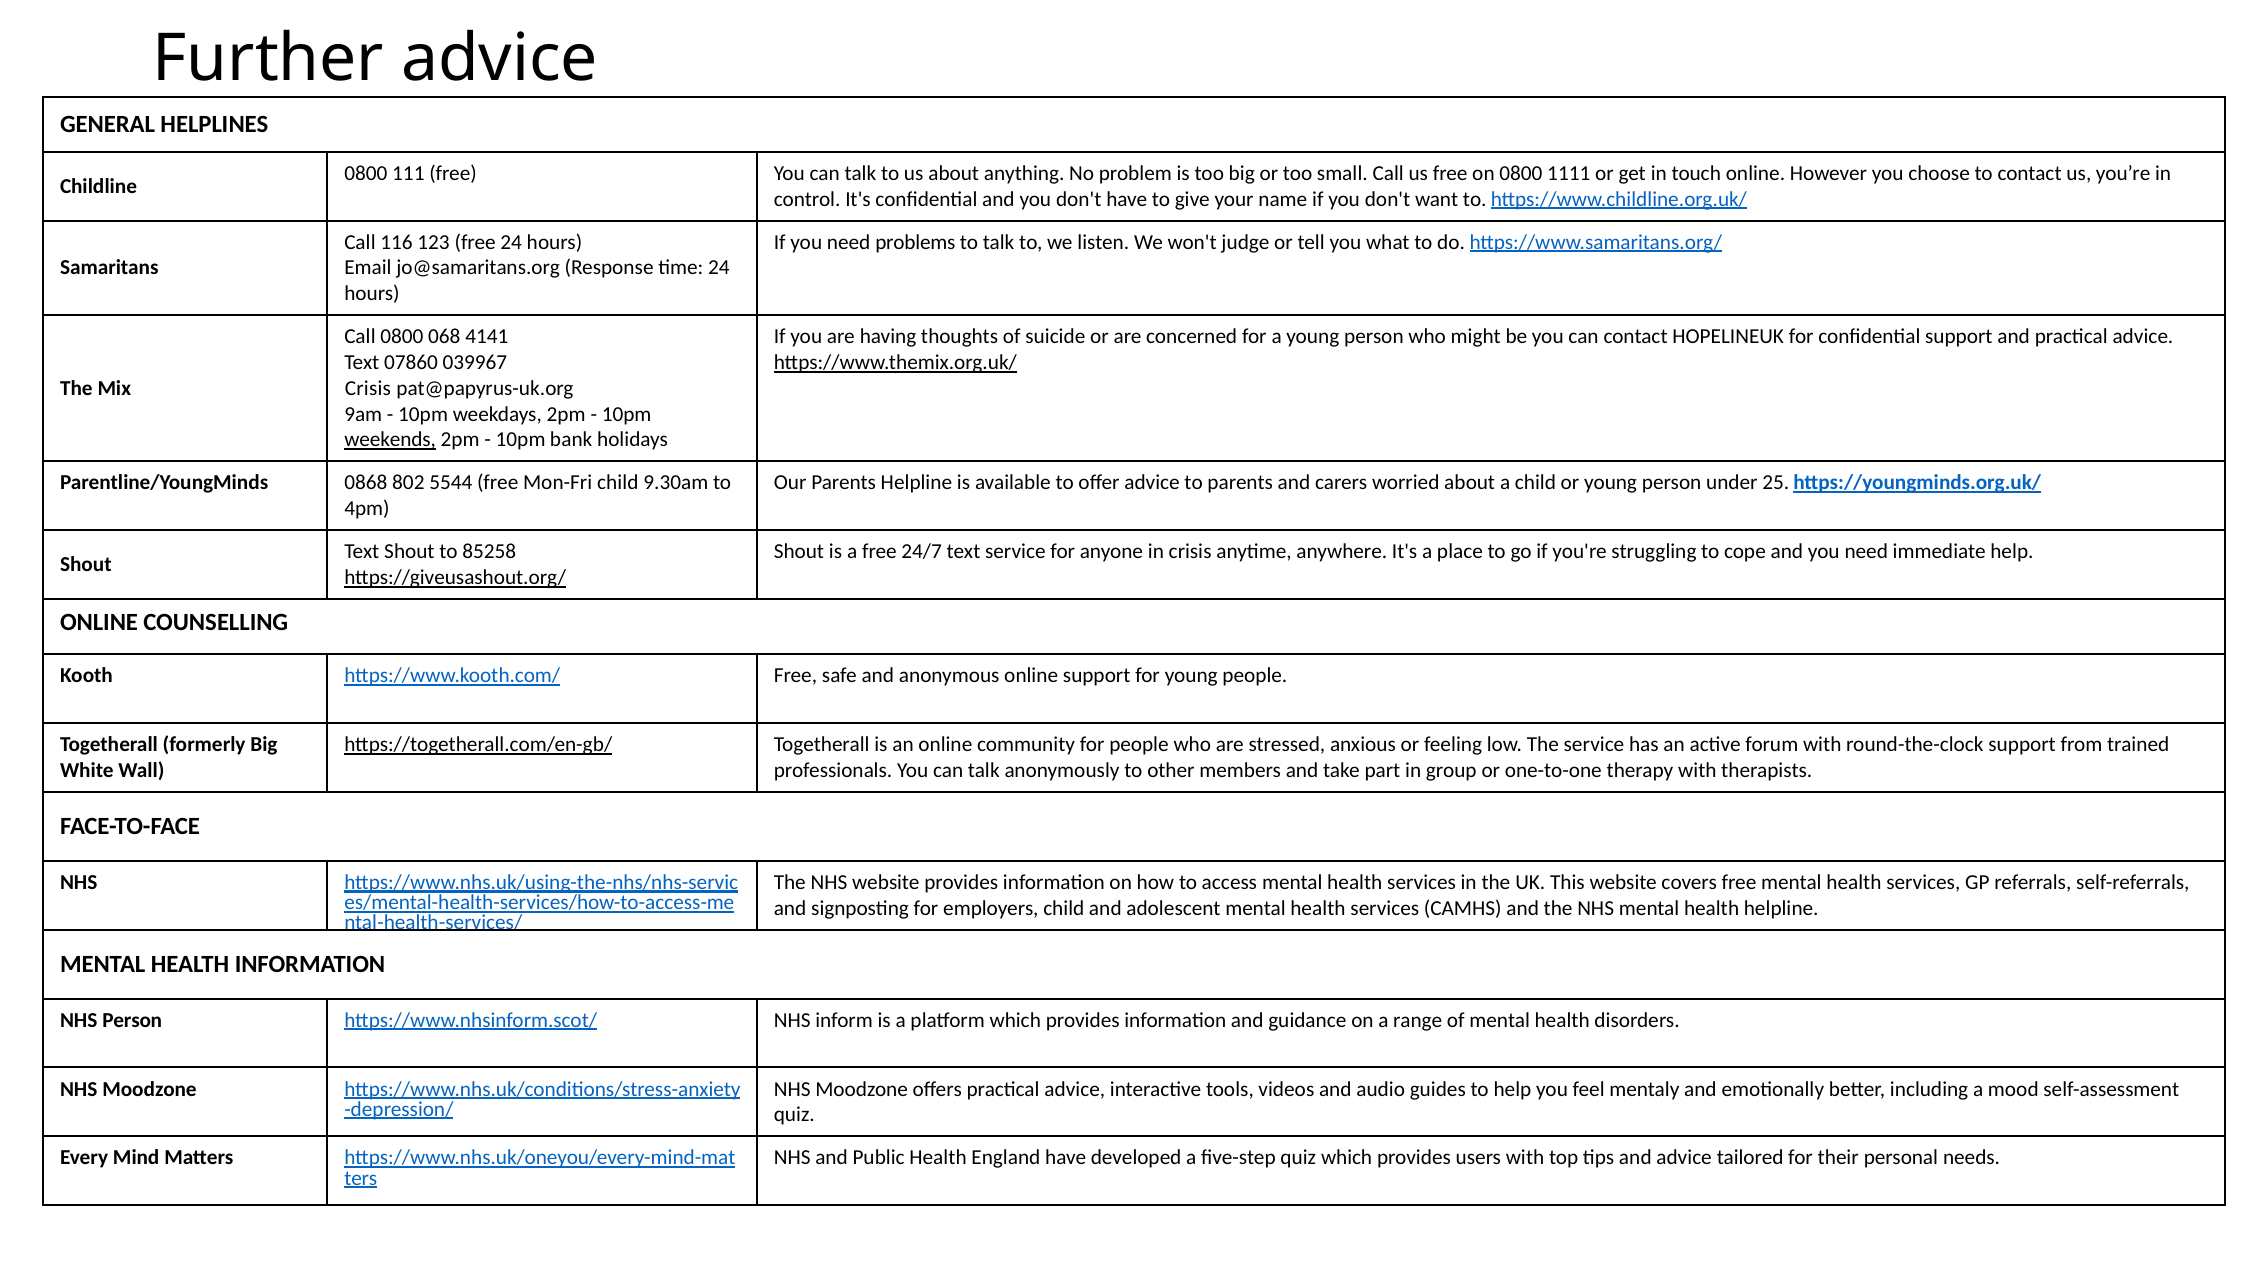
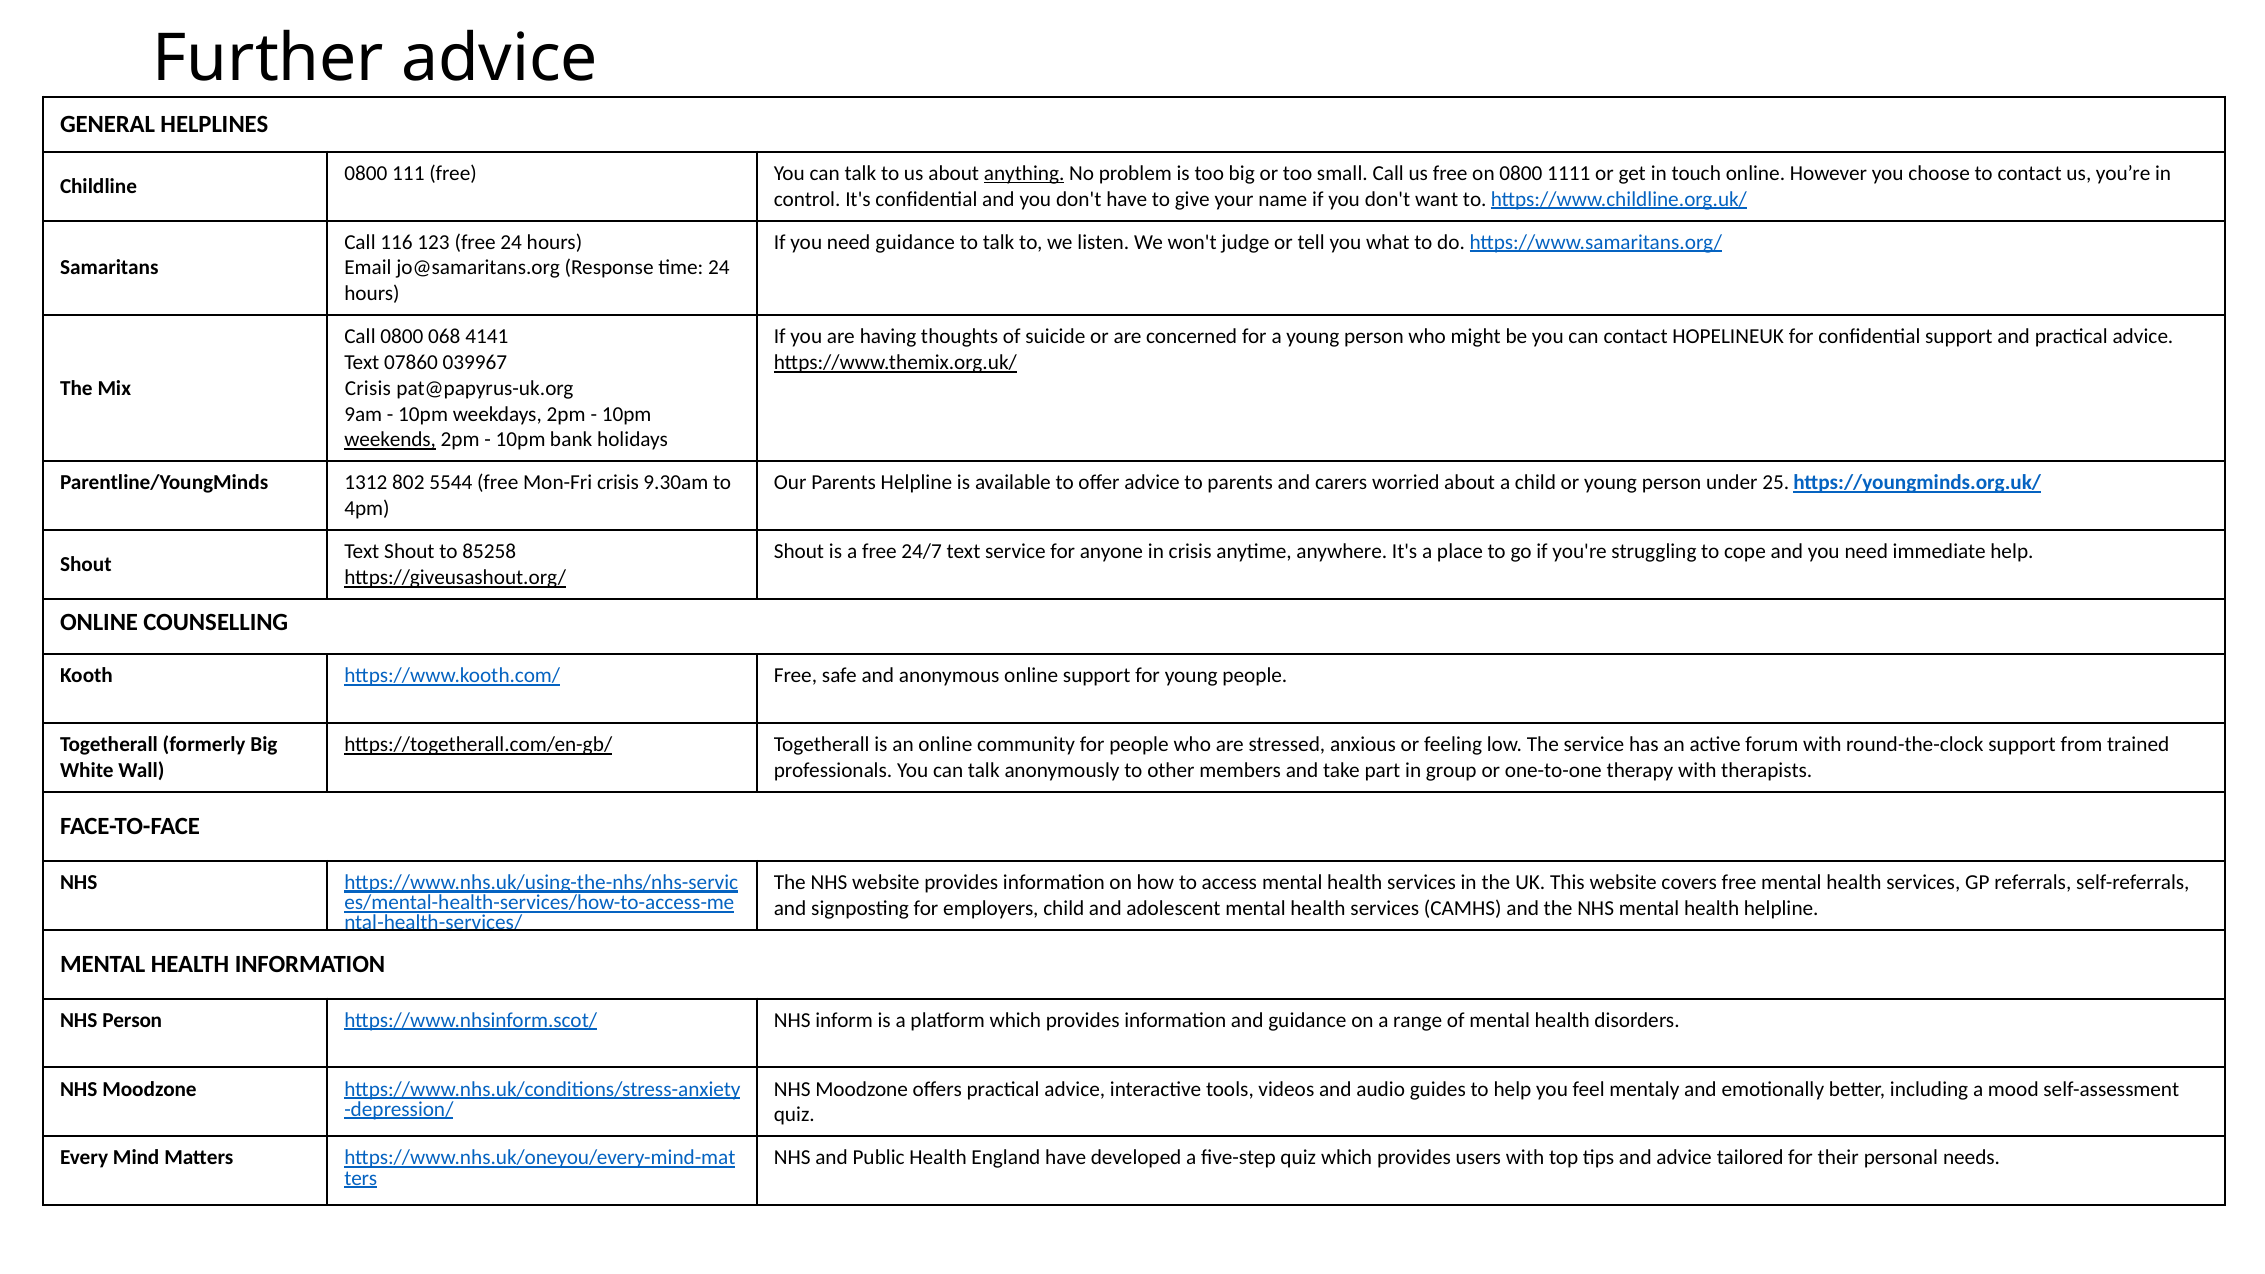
anything underline: none -> present
need problems: problems -> guidance
0868: 0868 -> 1312
Mon-Fri child: child -> crisis
